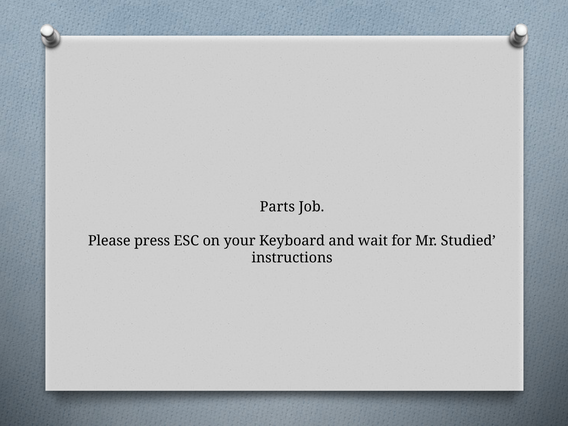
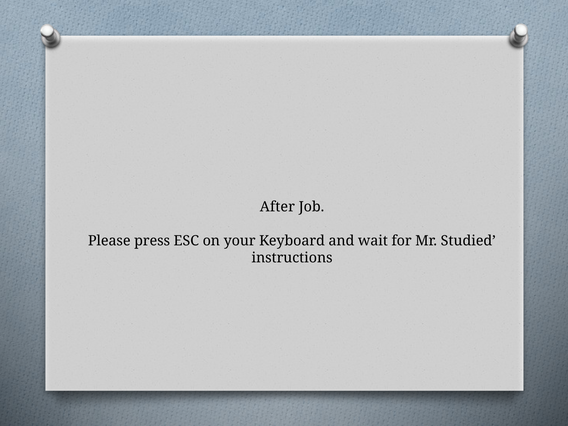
Parts: Parts -> After
